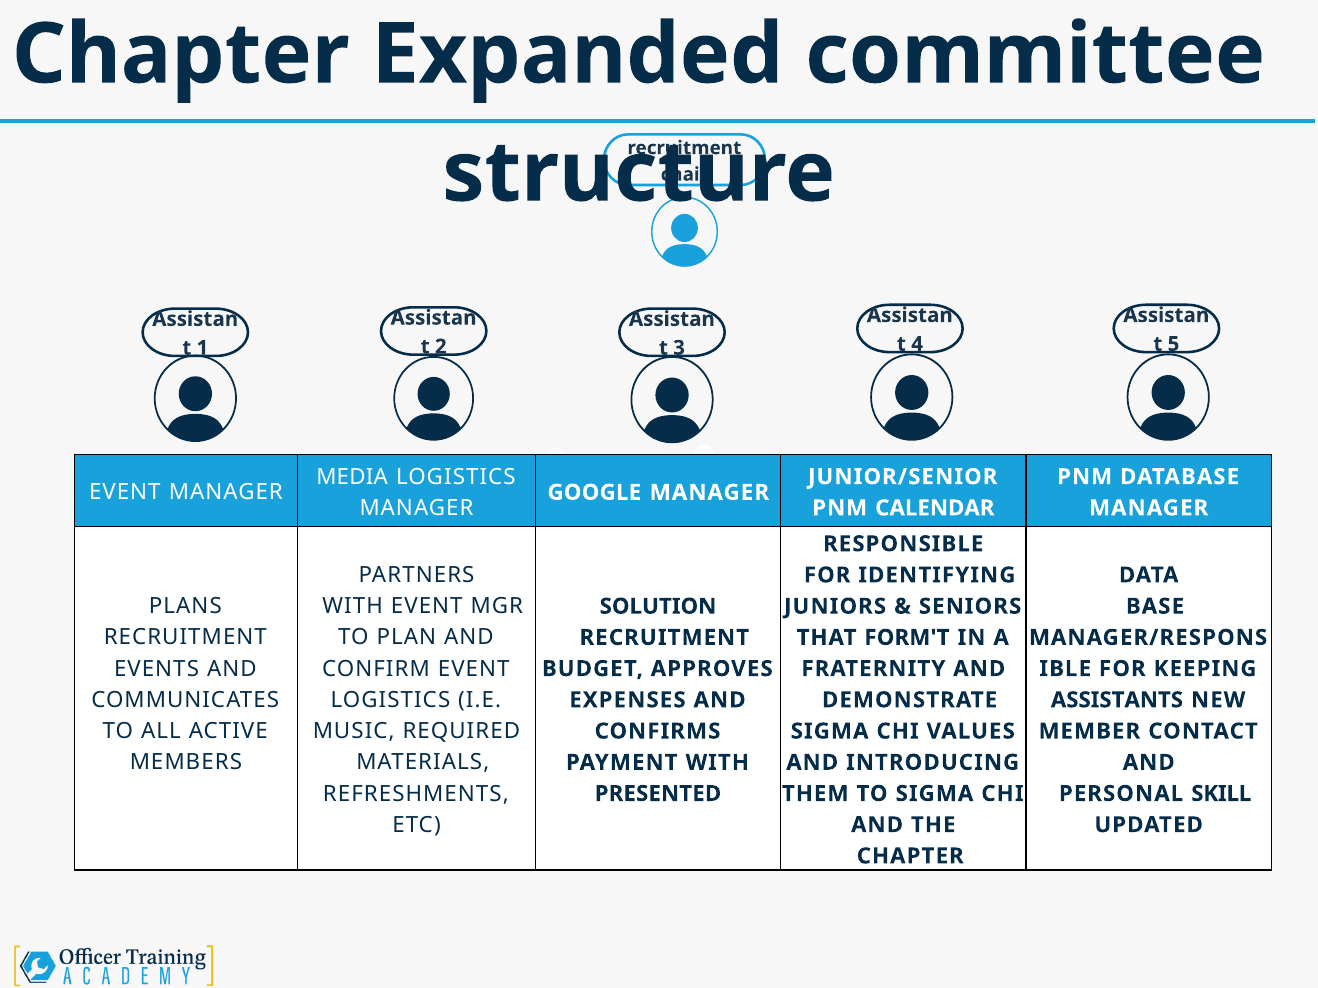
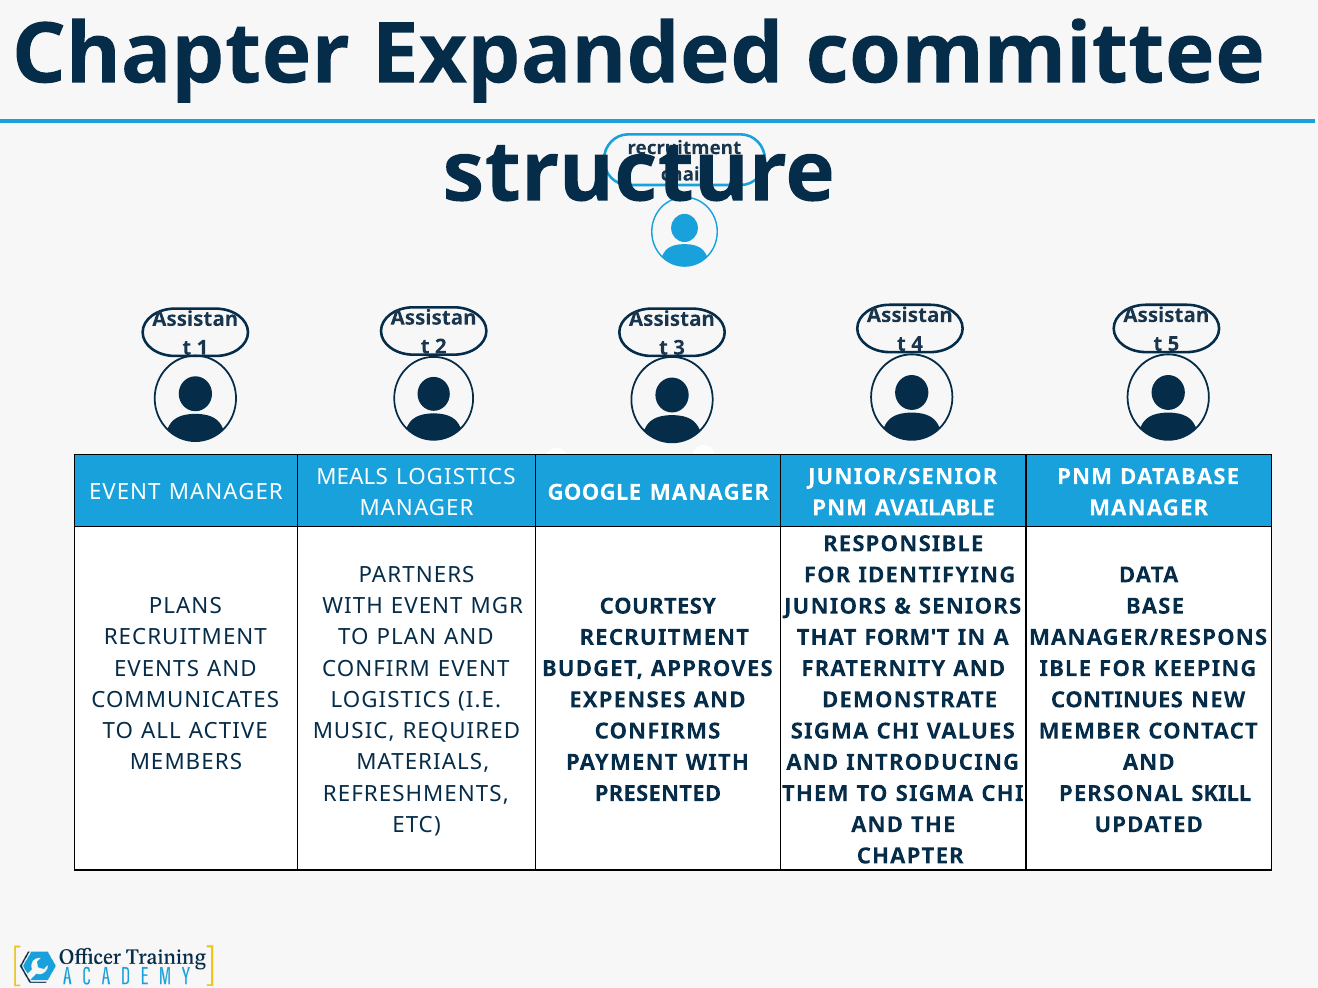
MEDIA: MEDIA -> MEALS
CALENDAR: CALENDAR -> AVAILABLE
SOLUTION: SOLUTION -> COURTESY
ASSISTANTS: ASSISTANTS -> CONTINUES
